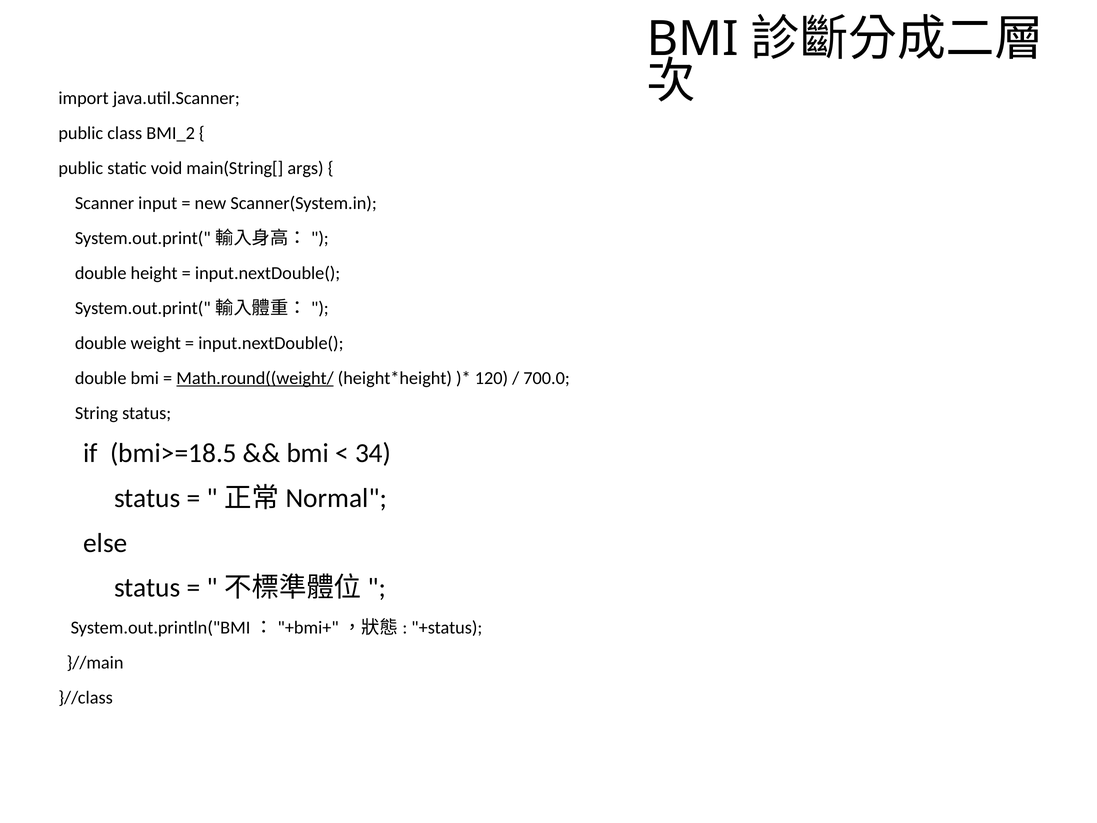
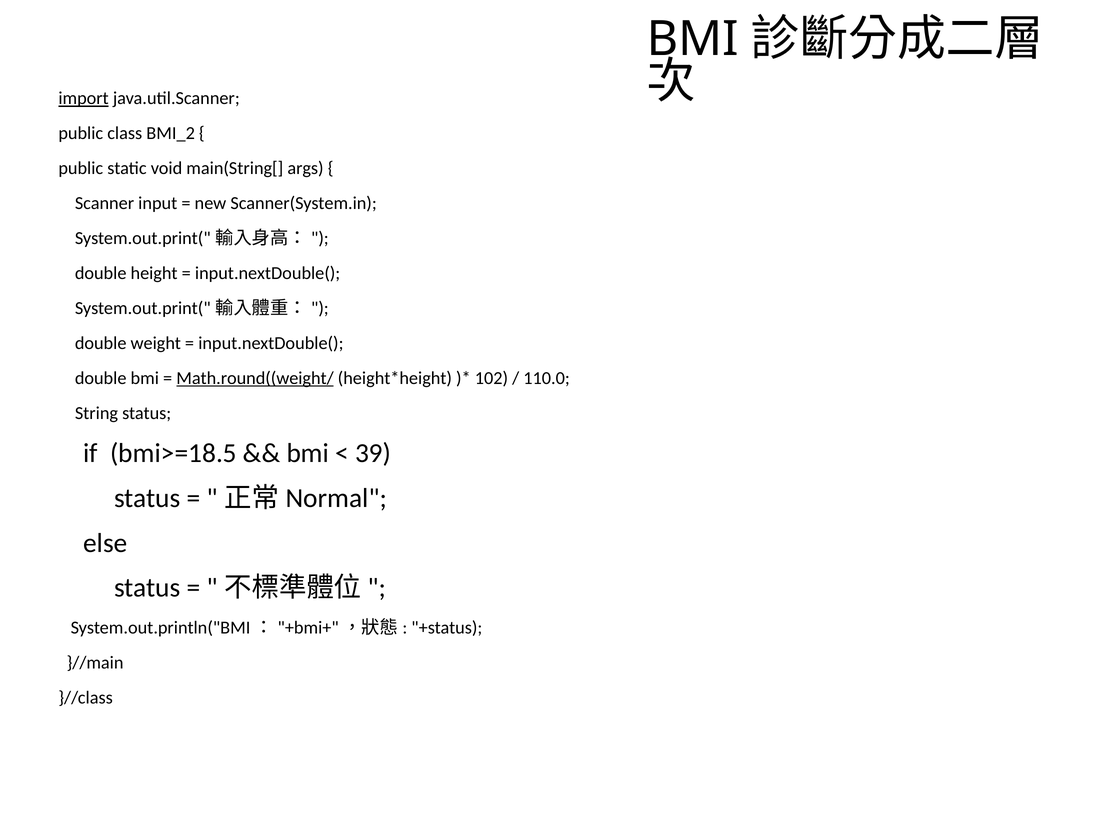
import underline: none -> present
120: 120 -> 102
700.0: 700.0 -> 110.0
34: 34 -> 39
